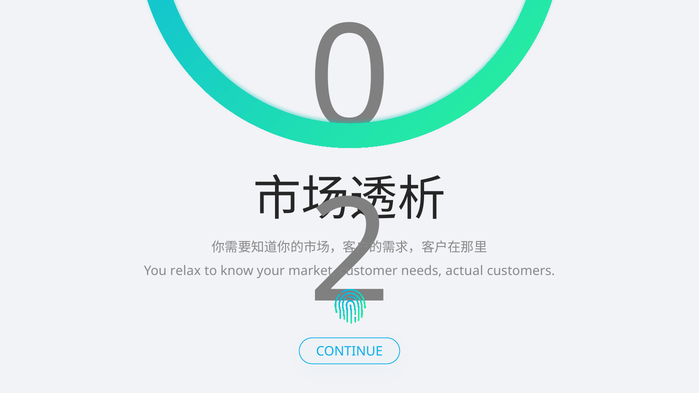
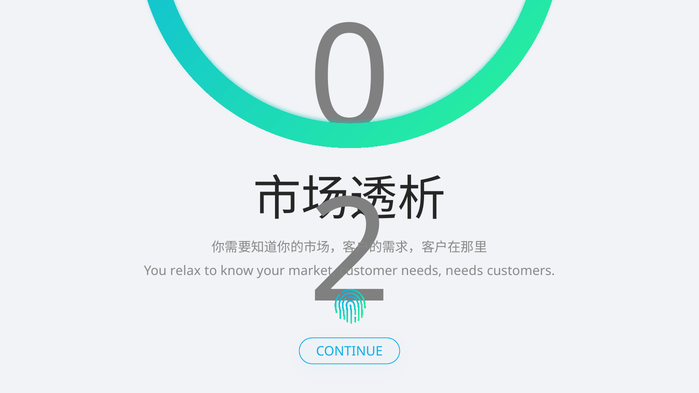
needs actual: actual -> needs
